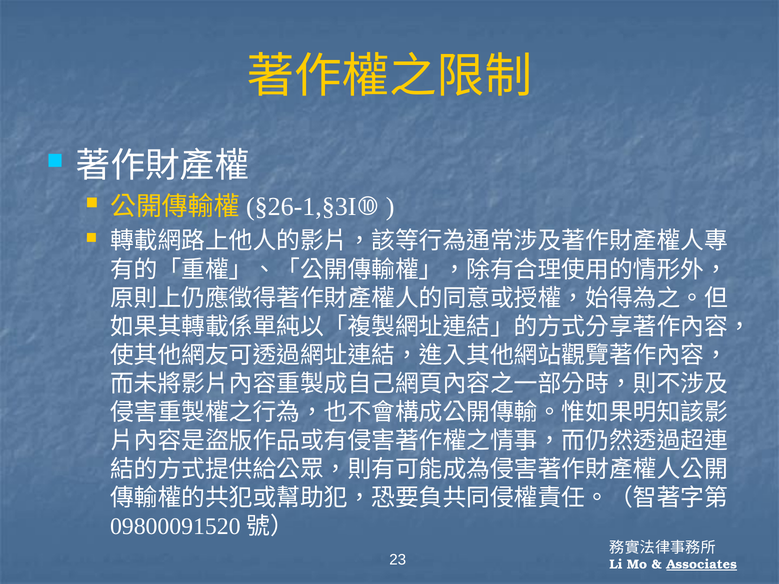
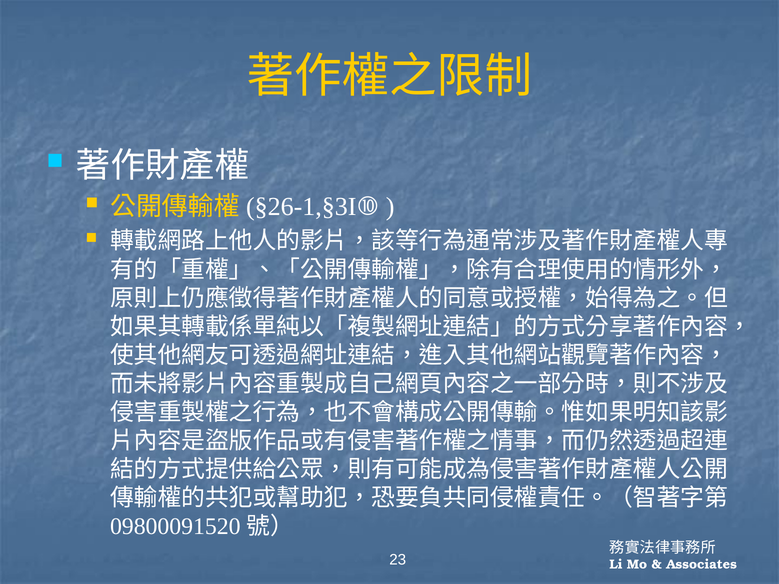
Associates underline: present -> none
